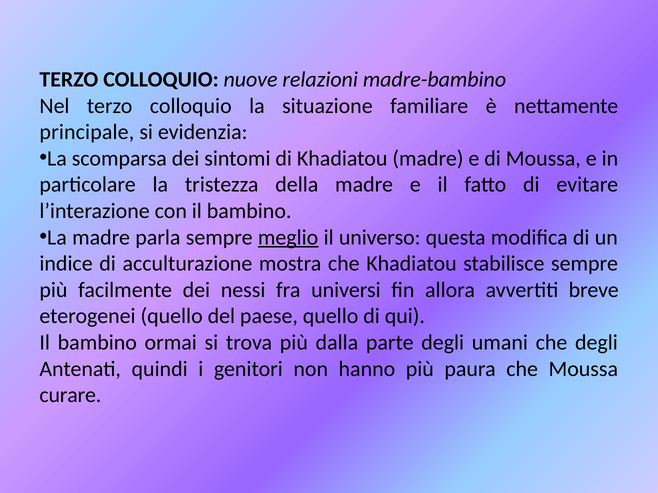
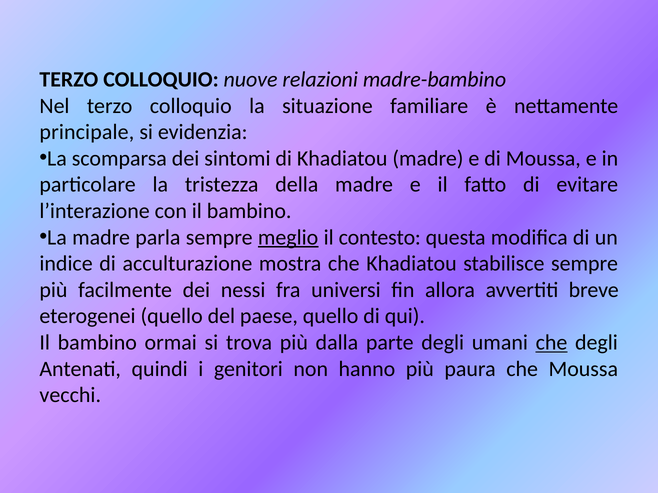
universo: universo -> contesto
che at (551, 343) underline: none -> present
curare: curare -> vecchi
